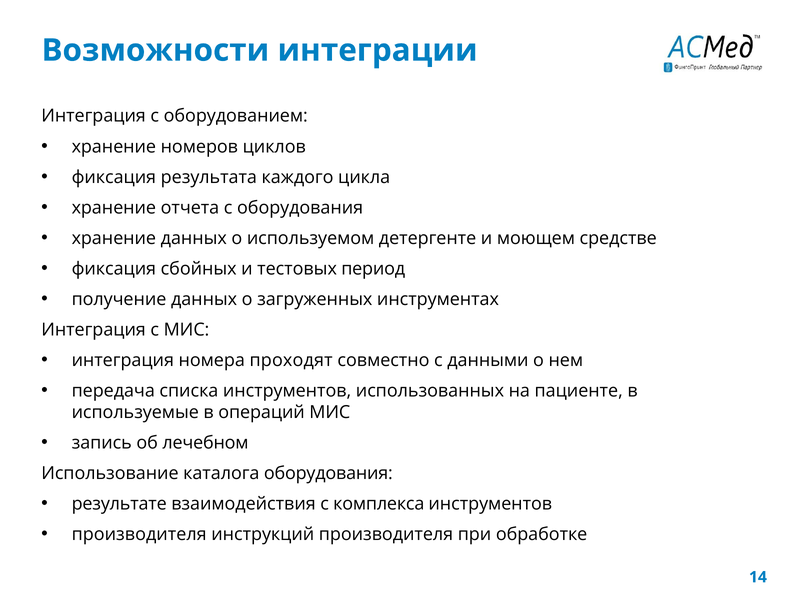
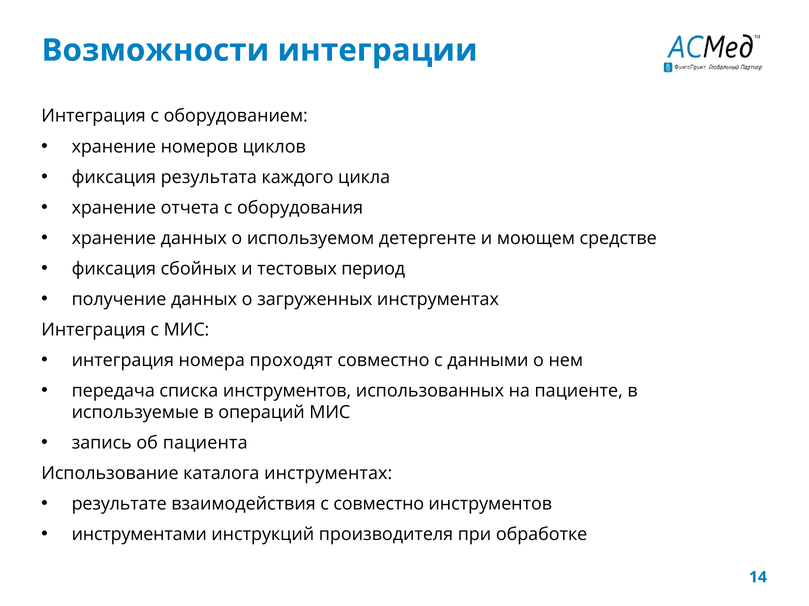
лечебном: лечебном -> пациента
каталога оборудования: оборудования -> инструментах
с комплекса: комплекса -> совместно
производителя at (139, 535): производителя -> инструментами
